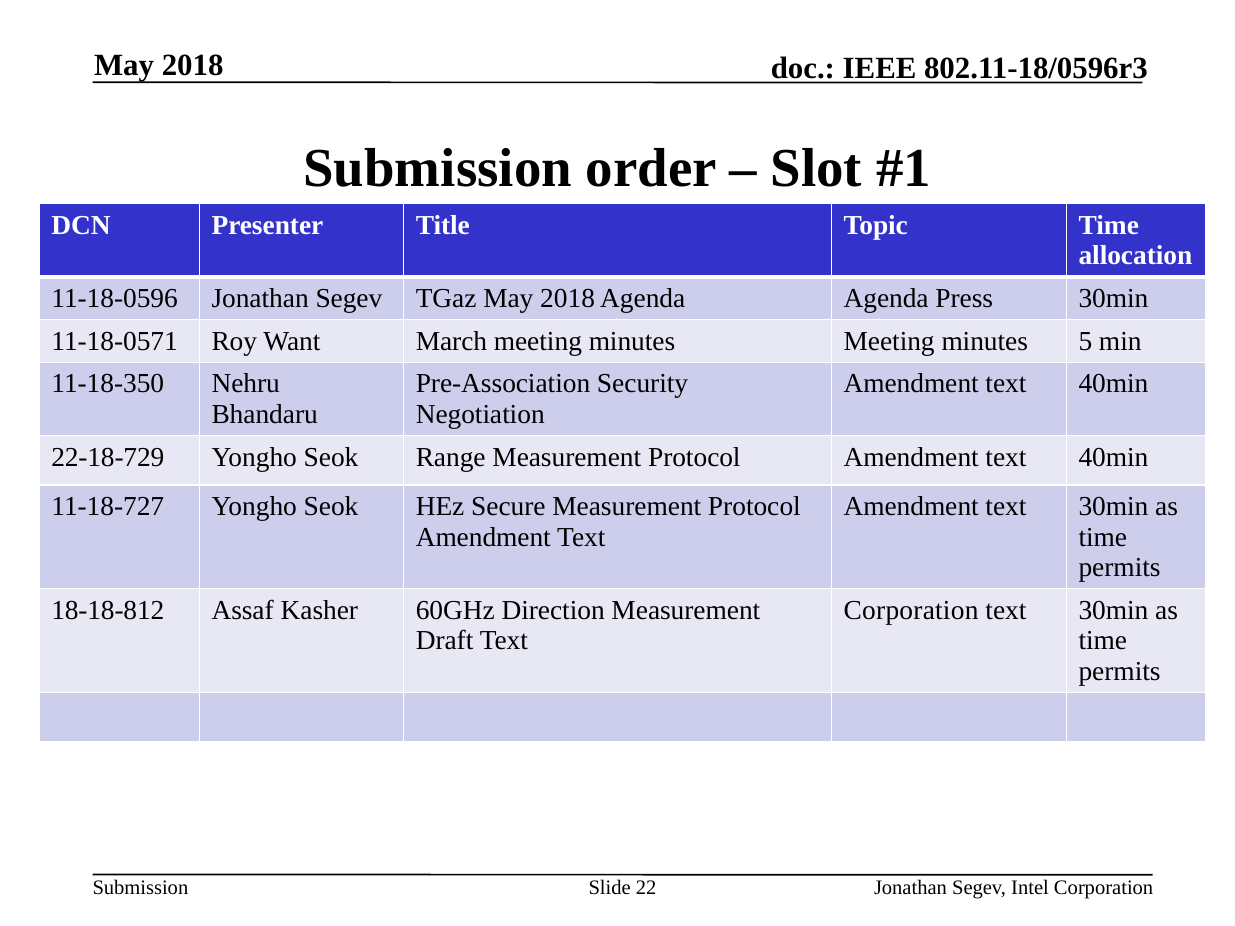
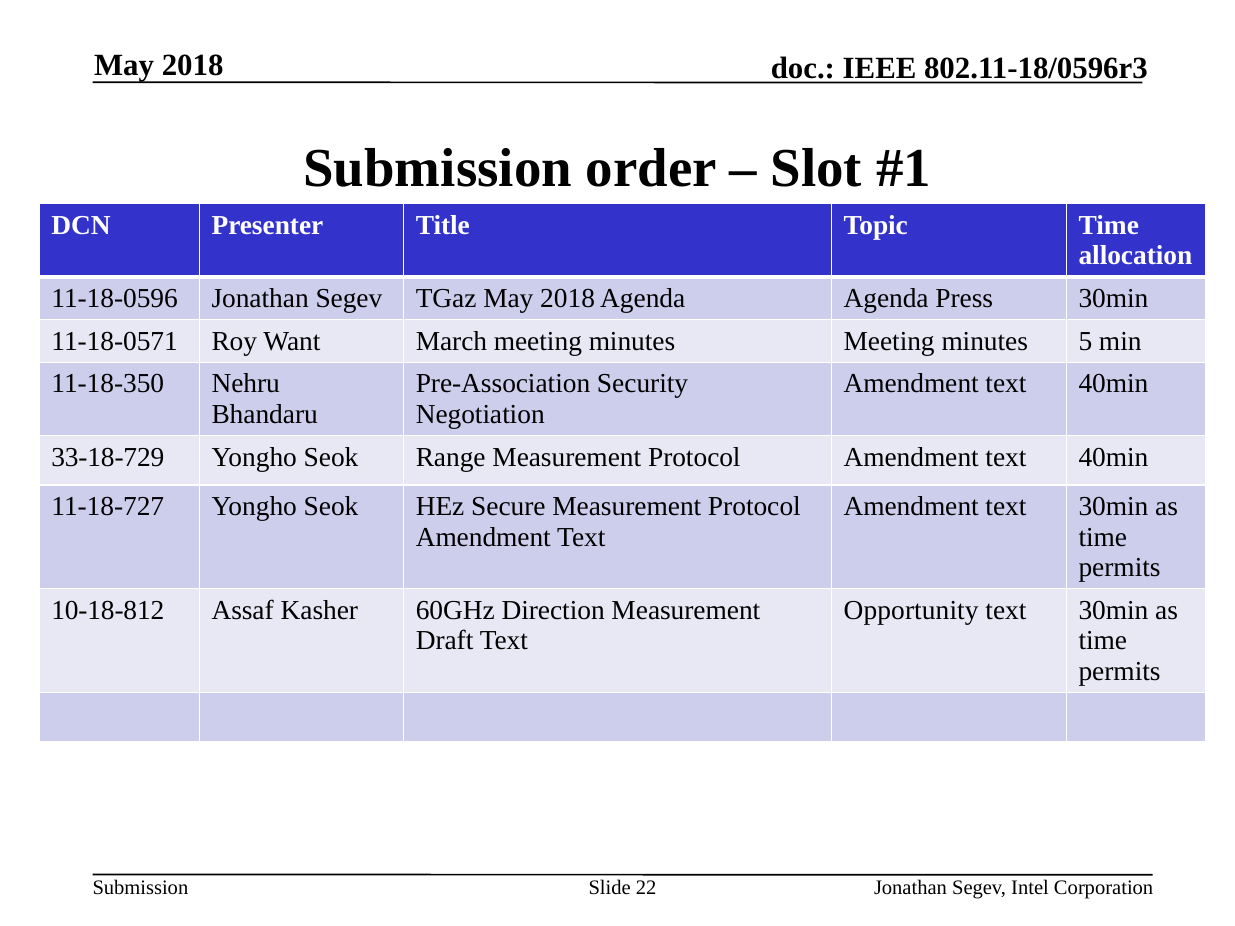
22-18-729: 22-18-729 -> 33-18-729
18-18-812: 18-18-812 -> 10-18-812
Corporation at (911, 610): Corporation -> Opportunity
